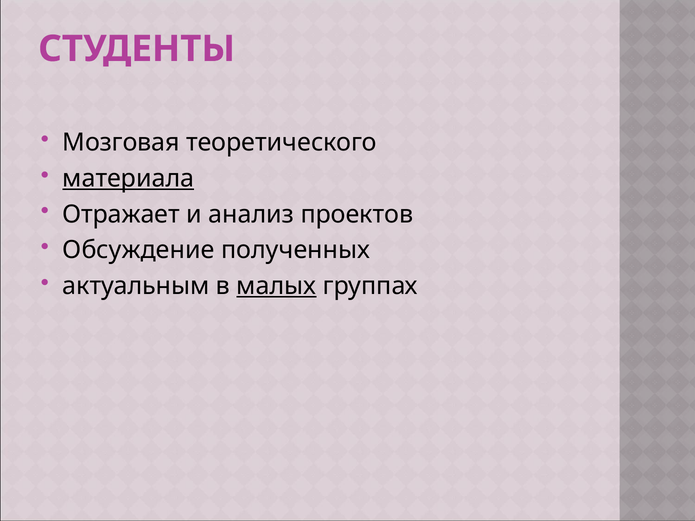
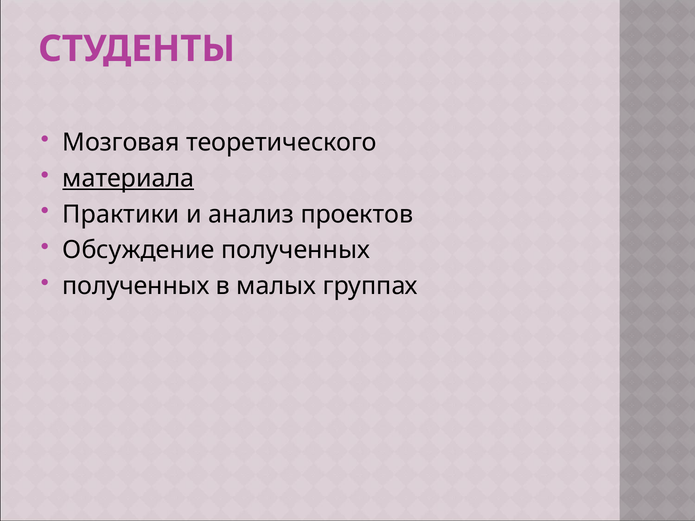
Отражает: Отражает -> Практики
актуальным at (136, 286): актуальным -> полученных
малых underline: present -> none
